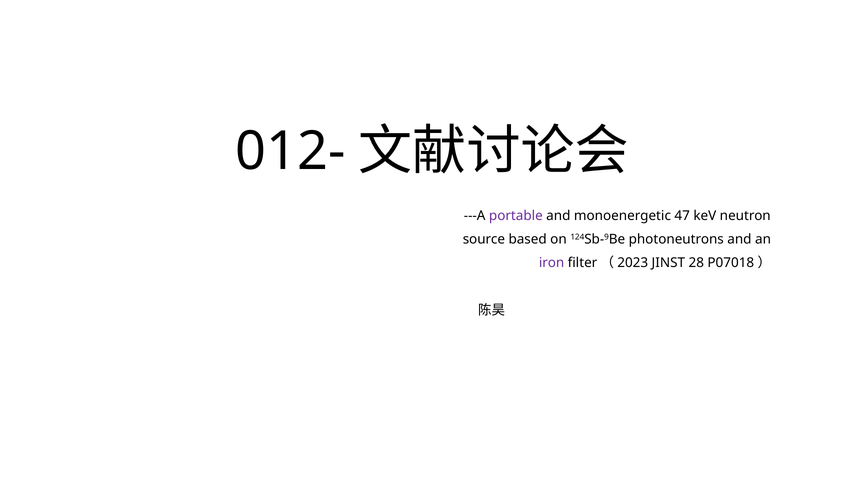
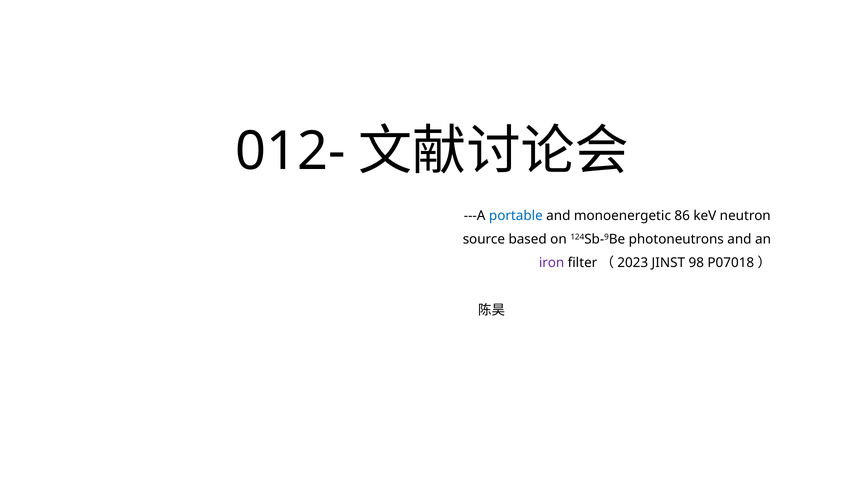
portable colour: purple -> blue
47: 47 -> 86
28: 28 -> 98
